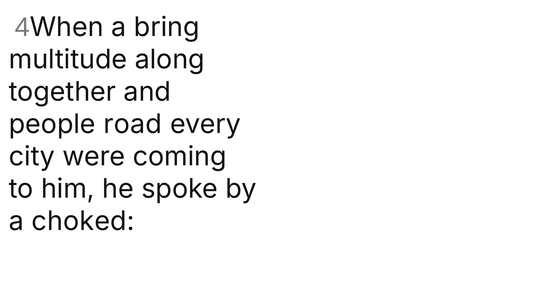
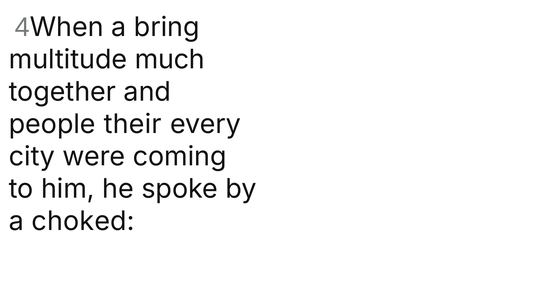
along: along -> much
road: road -> their
